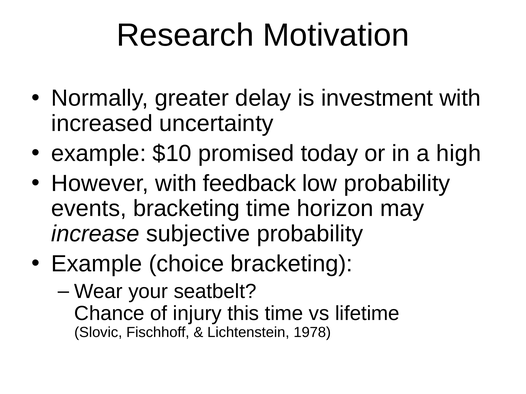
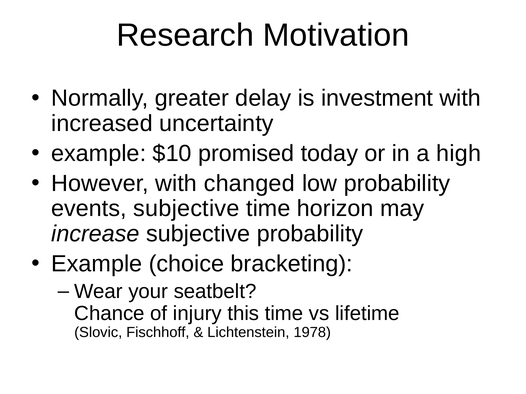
feedback: feedback -> changed
events bracketing: bracketing -> subjective
